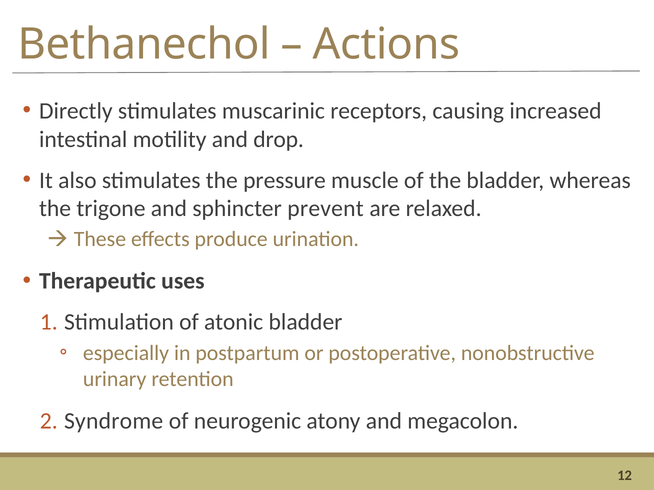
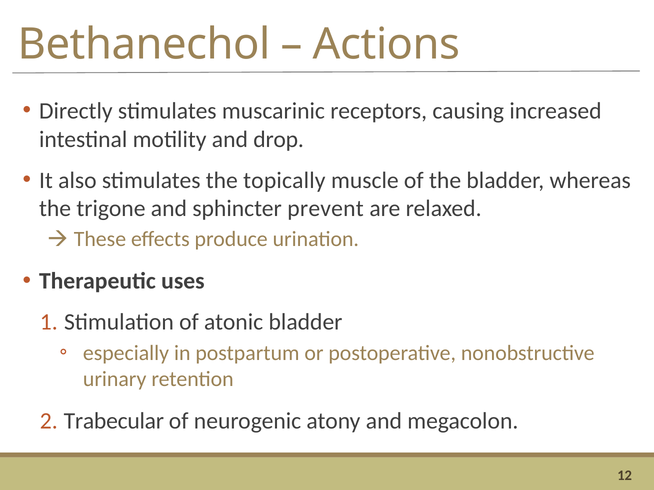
pressure: pressure -> topically
Syndrome: Syndrome -> Trabecular
